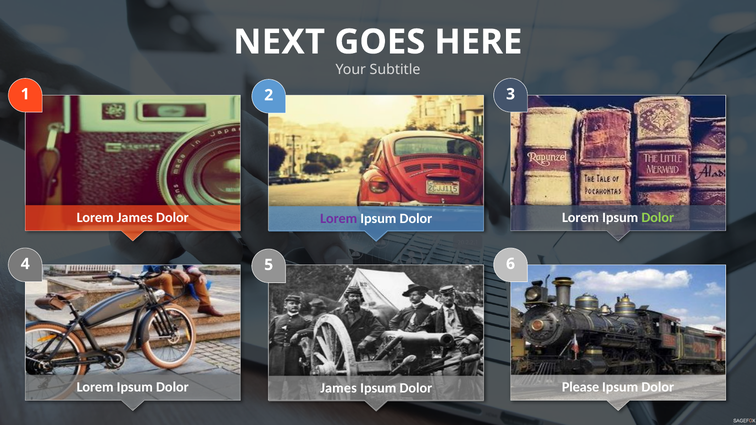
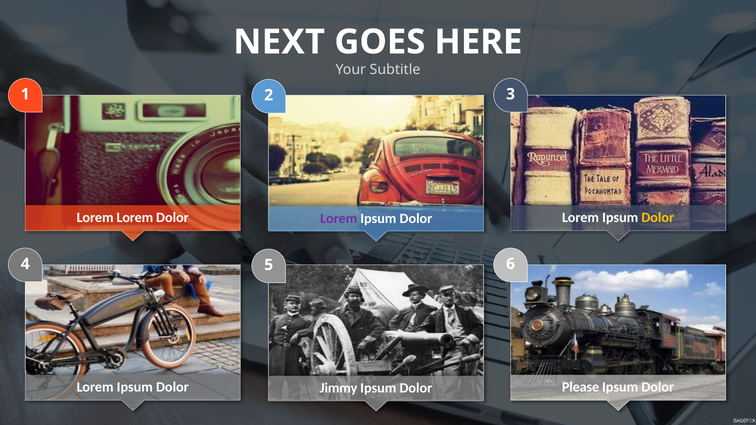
Lorem James: James -> Lorem
Dolor at (658, 218) colour: light green -> yellow
James at (339, 388): James -> Jimmy
